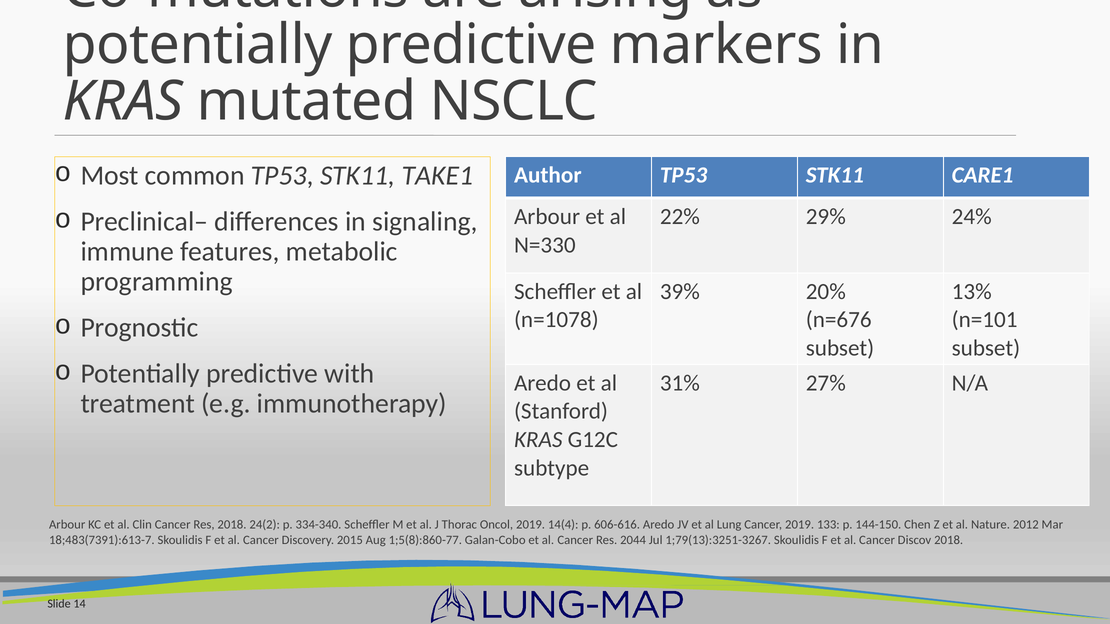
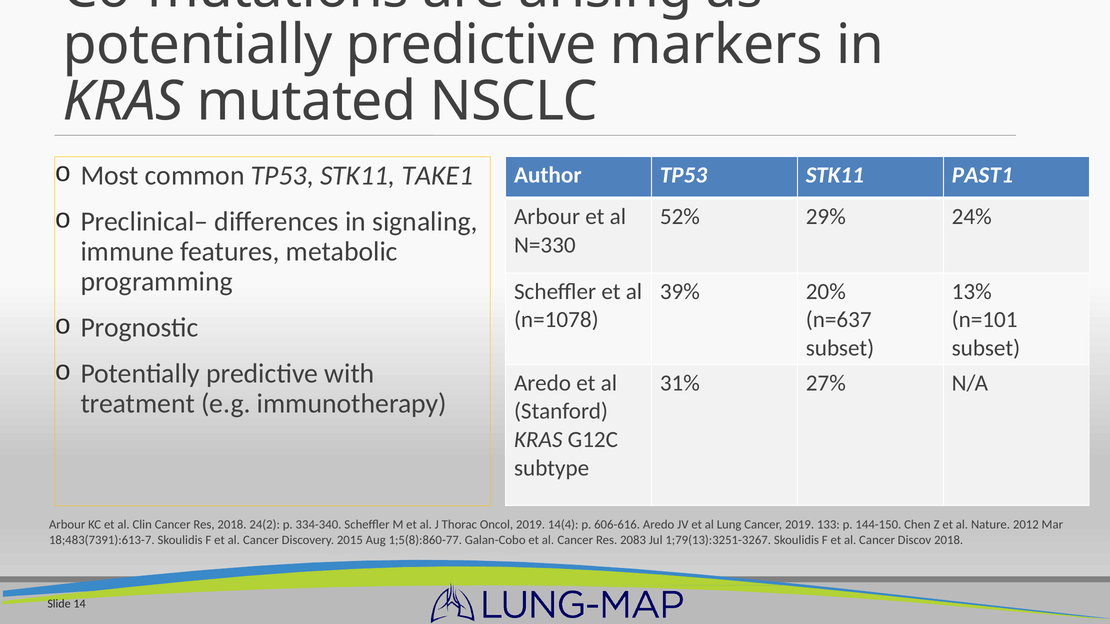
CARE1: CARE1 -> PAST1
22%: 22% -> 52%
n=676: n=676 -> n=637
2044: 2044 -> 2083
